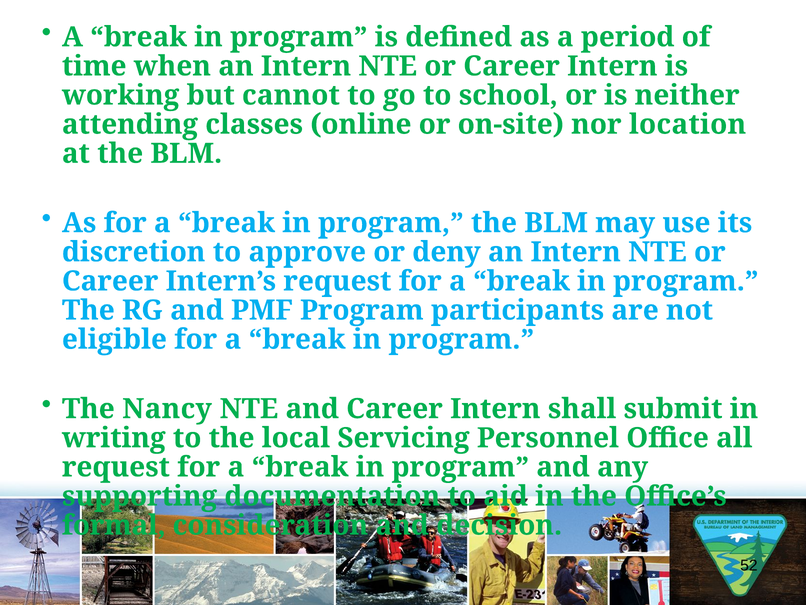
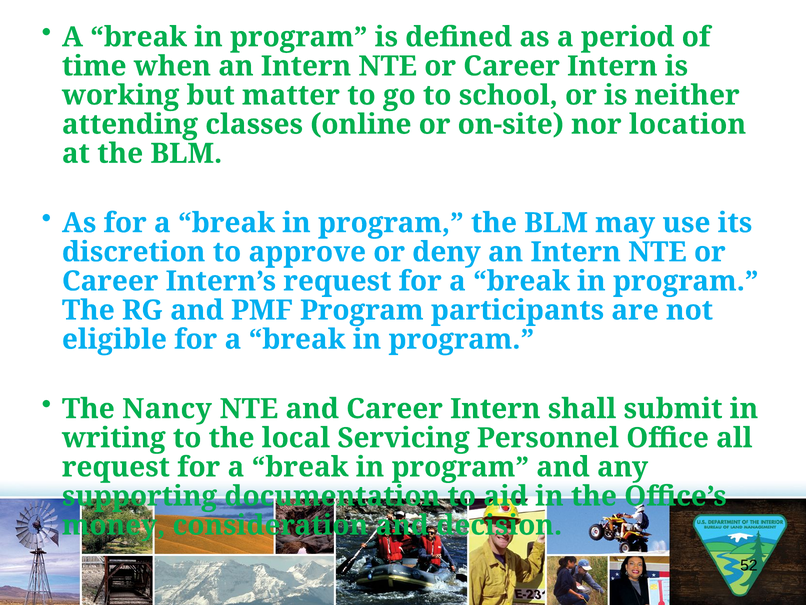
cannot: cannot -> matter
formal: formal -> money
